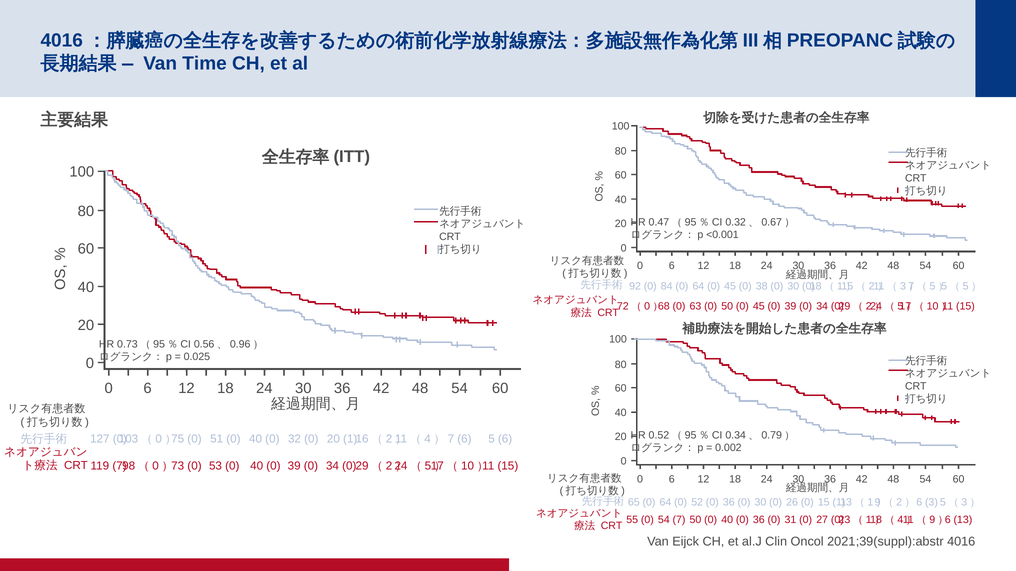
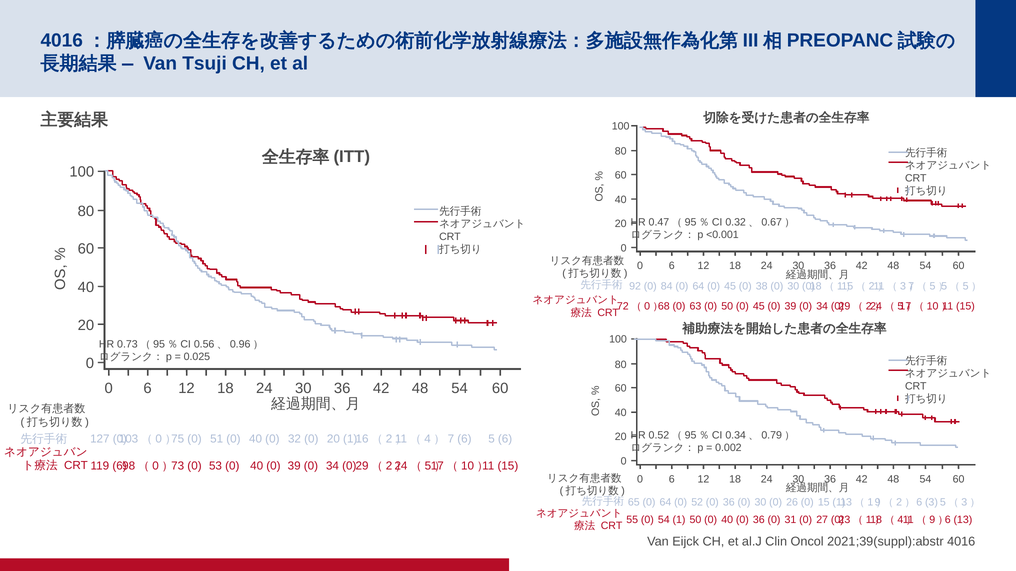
Time: Time -> Tsuji
119 7: 7 -> 6
54 7: 7 -> 1
